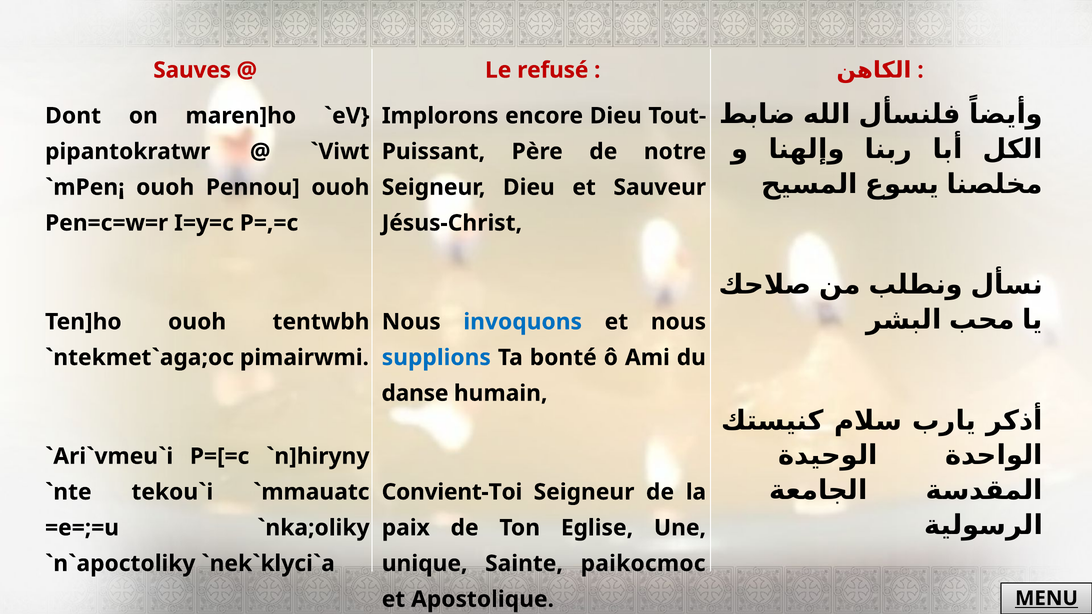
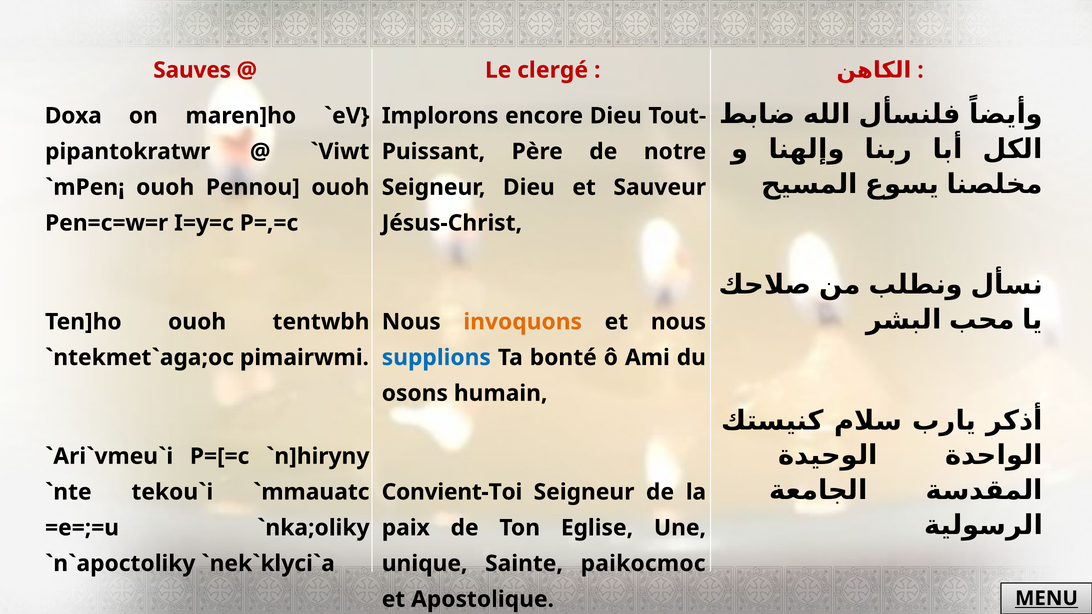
refusé: refusé -> clergé
Dont: Dont -> Doxa
invoquons colour: blue -> orange
danse: danse -> osons
